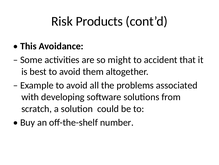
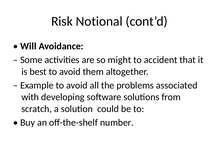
Products: Products -> Notional
This: This -> Will
